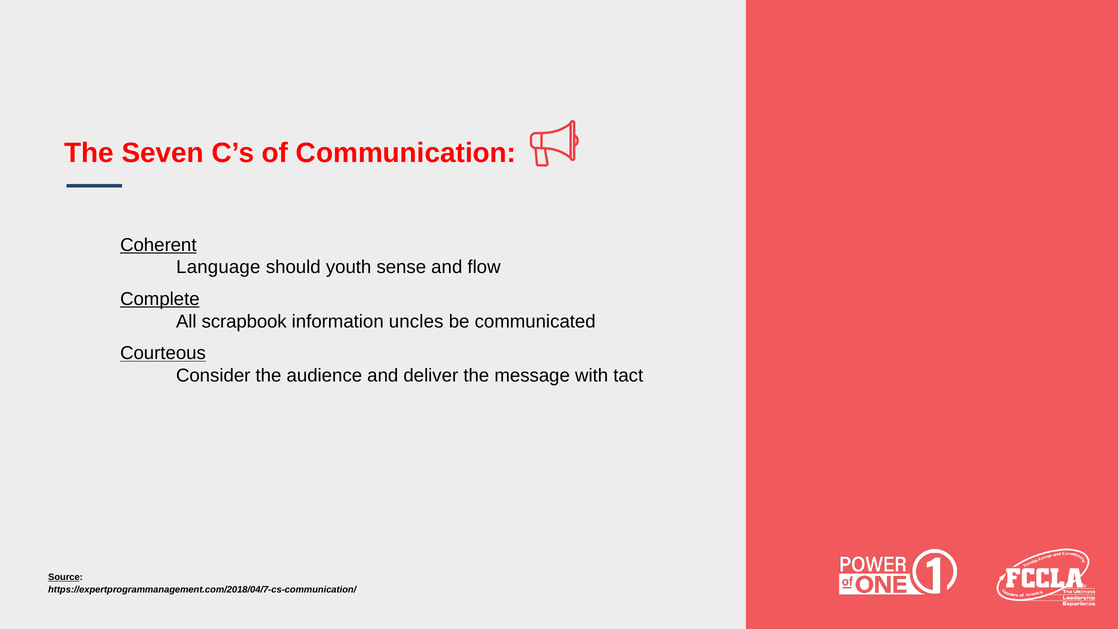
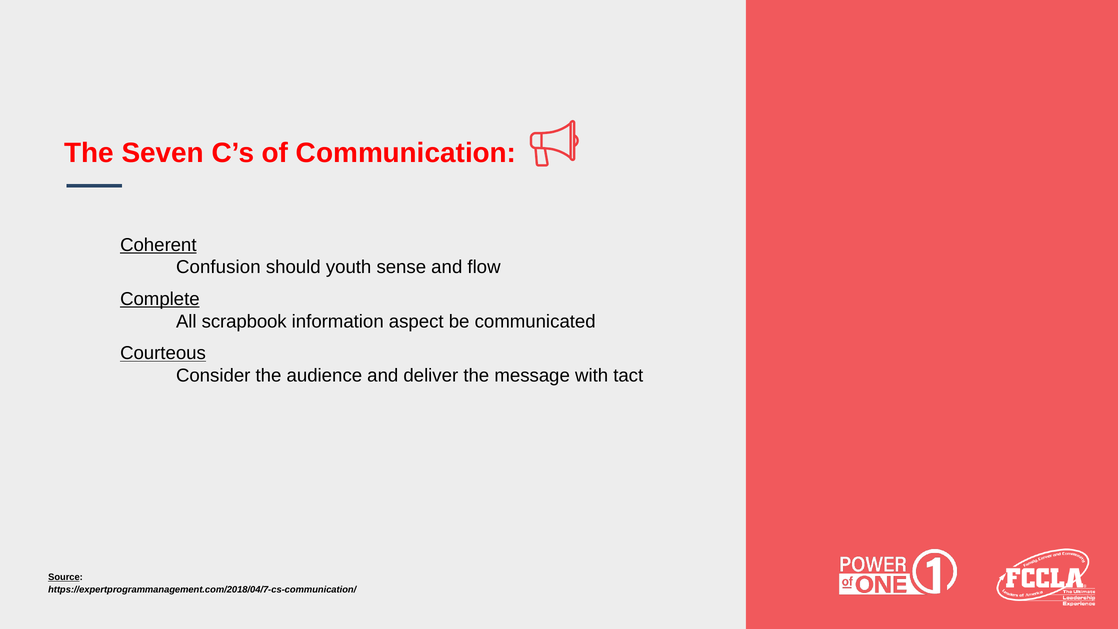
Language: Language -> Confusion
uncles: uncles -> aspect
